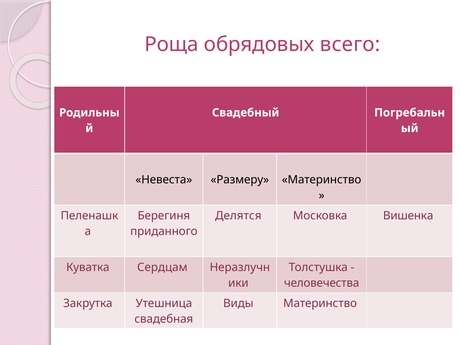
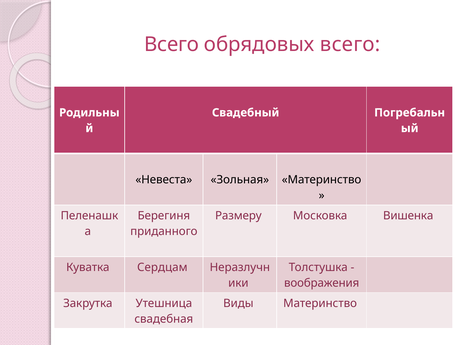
Роща at (172, 44): Роща -> Всего
Размеру: Размеру -> Зольная
Делятся: Делятся -> Размеру
человечества: человечества -> воображения
